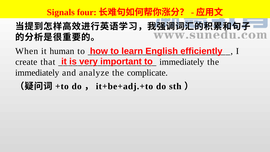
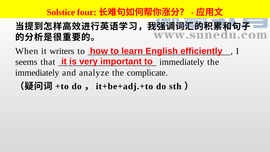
Signals: Signals -> Solstice
human: human -> writers
create: create -> seems
